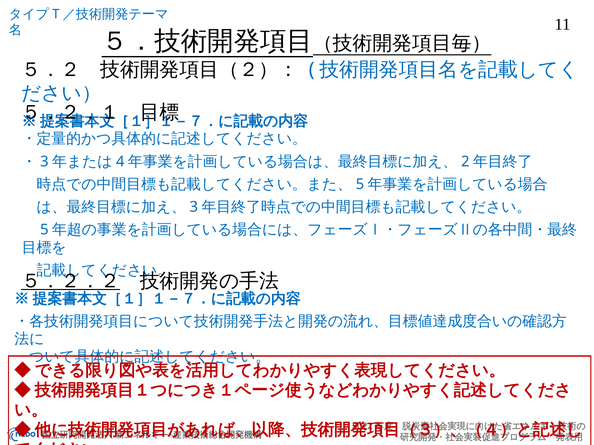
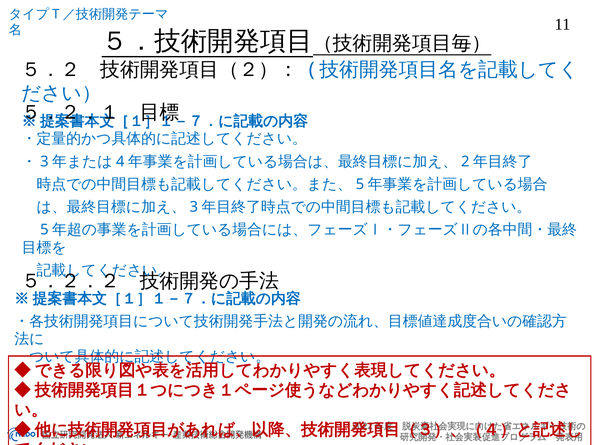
５．２．２ underline: present -> none
